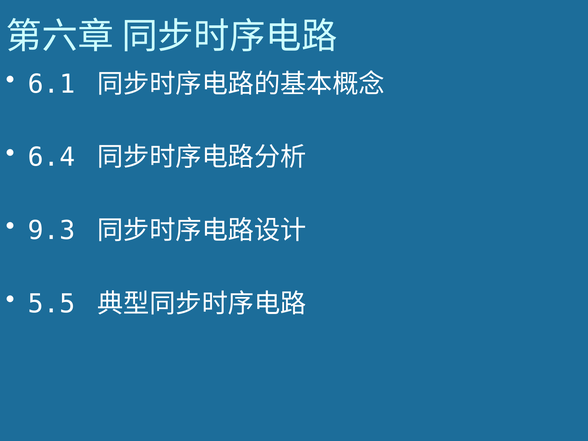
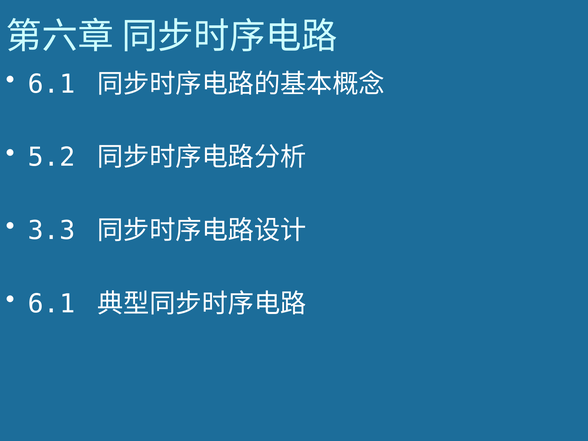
6.4: 6.4 -> 5.2
9.3: 9.3 -> 3.3
5.5 at (52, 304): 5.5 -> 6.1
